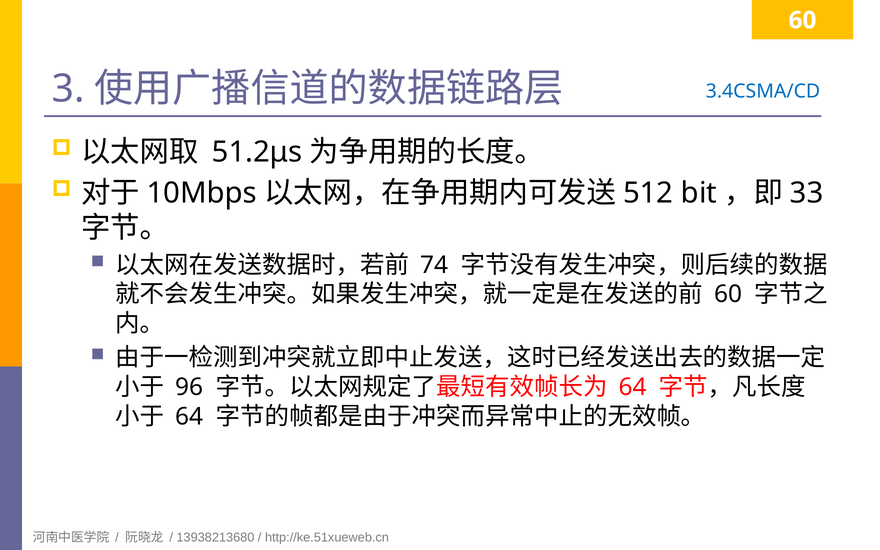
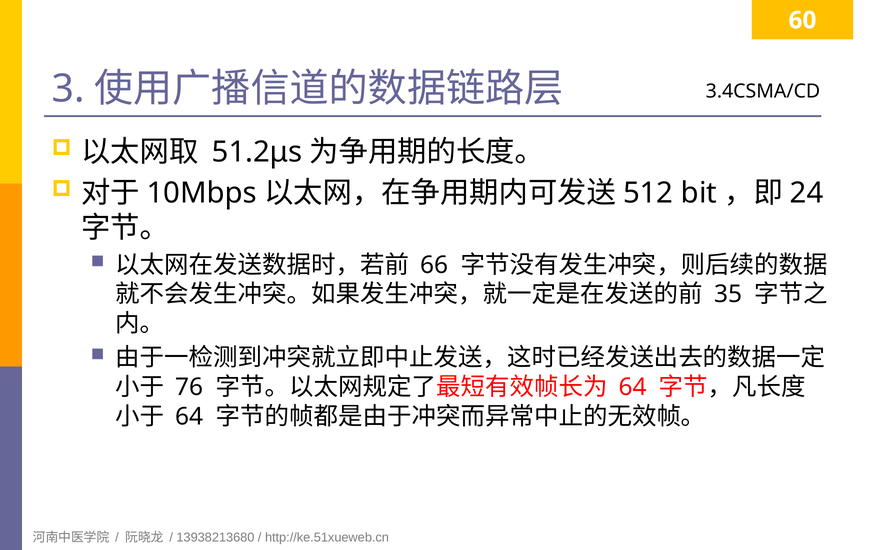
3.4CSMA/CD colour: blue -> black
33: 33 -> 24
74: 74 -> 66
60 at (728, 294): 60 -> 35
96: 96 -> 76
